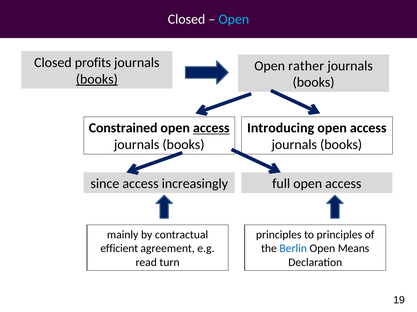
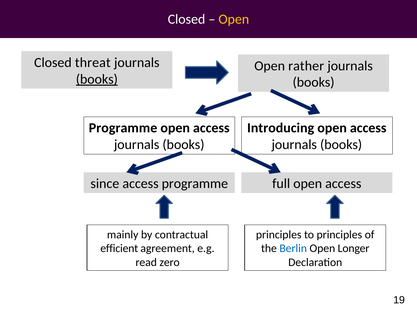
Open at (234, 19) colour: light blue -> yellow
profits: profits -> threat
Constrained at (123, 128): Constrained -> Programme
access at (211, 128) underline: present -> none
access increasingly: increasingly -> programme
Means: Means -> Longer
turn: turn -> zero
